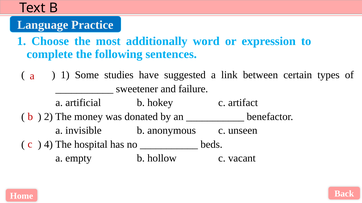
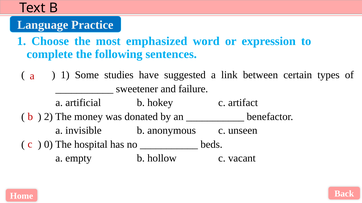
additionally: additionally -> emphasized
4: 4 -> 0
